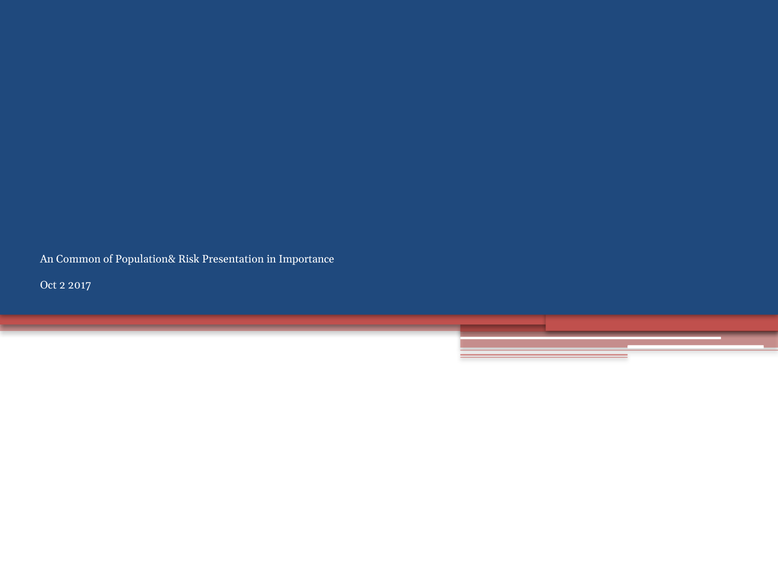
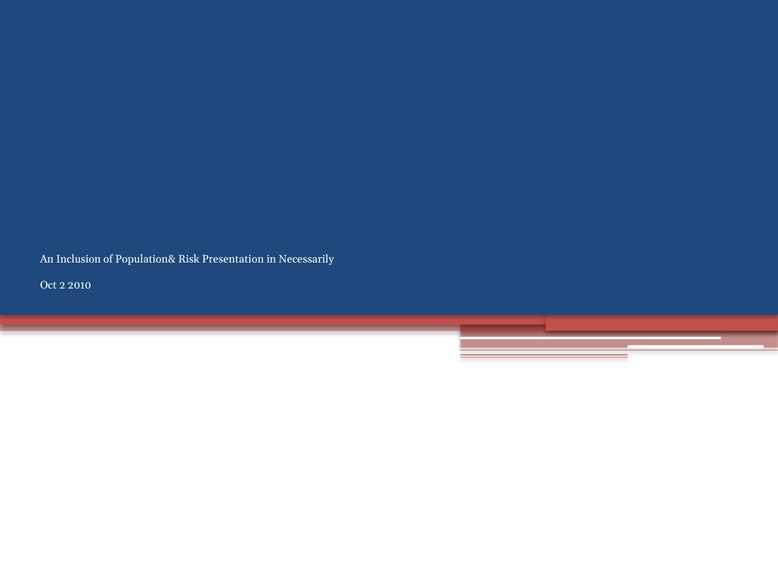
Common: Common -> Inclusion
Importance: Importance -> Necessarily
2017: 2017 -> 2010
